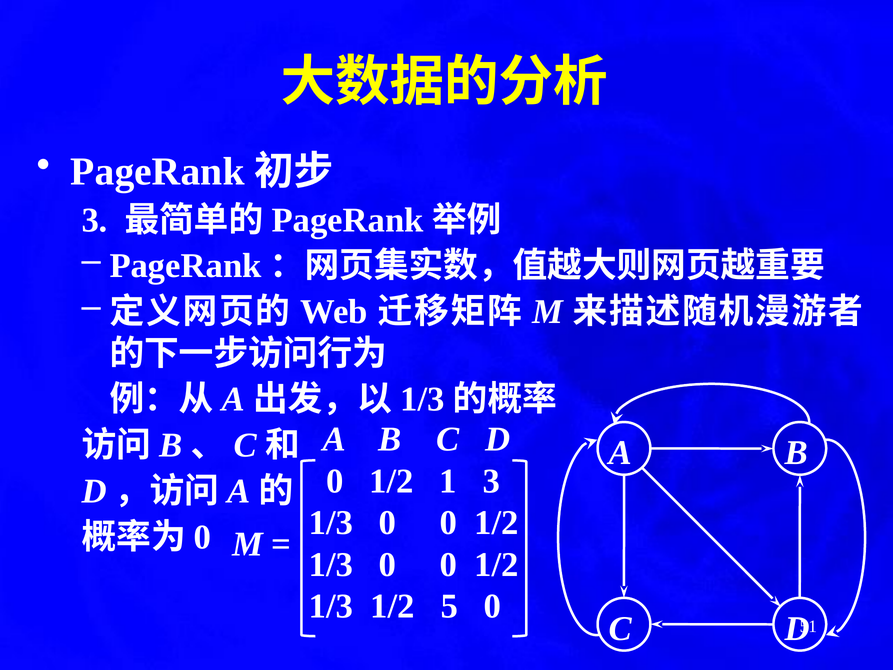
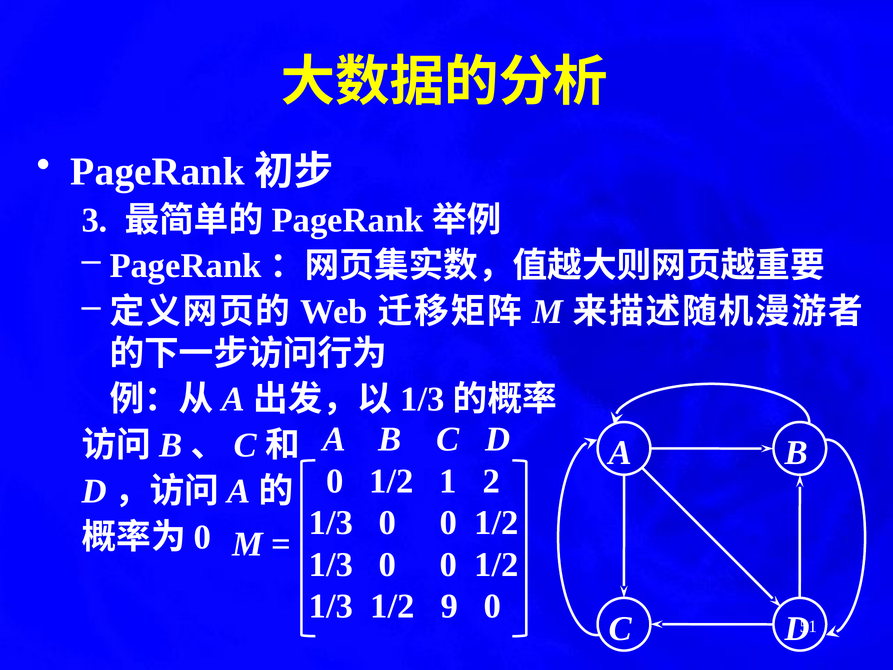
1 3: 3 -> 2
5: 5 -> 9
